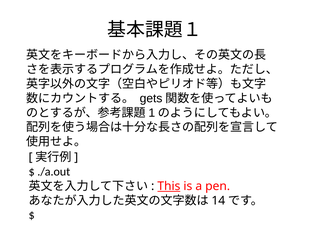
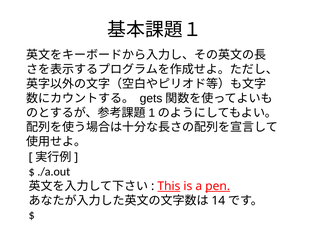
pen underline: none -> present
